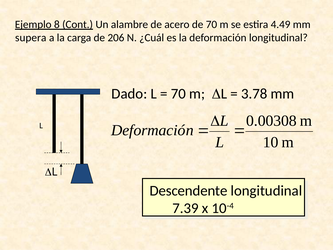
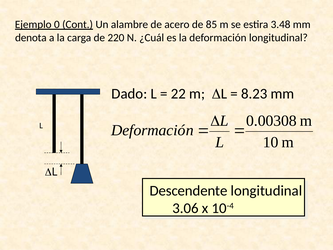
8: 8 -> 0
de 70: 70 -> 85
4.49: 4.49 -> 3.48
supera: supera -> denota
206: 206 -> 220
70 at (178, 94): 70 -> 22
3.78: 3.78 -> 8.23
7.39: 7.39 -> 3.06
